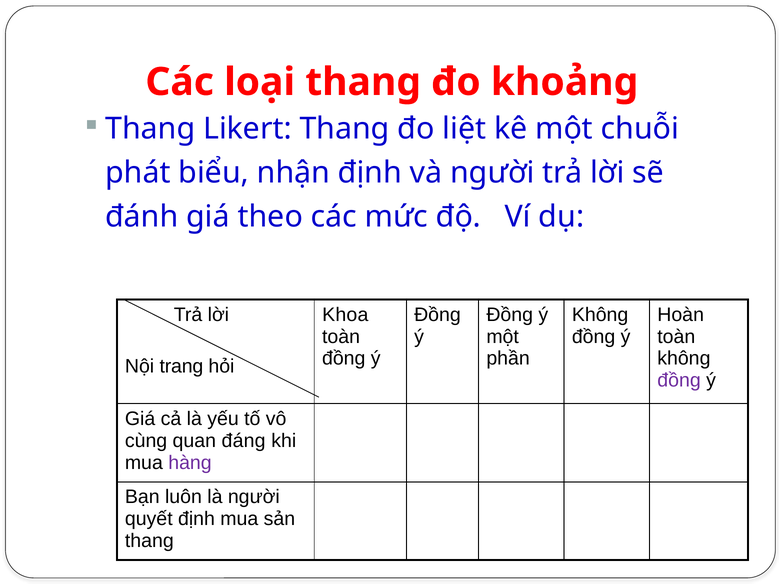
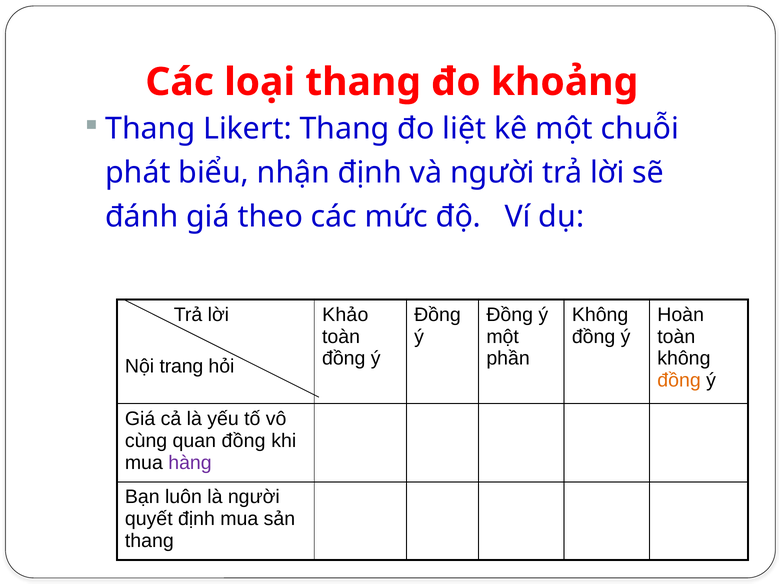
Khoa: Khoa -> Khảo
đồng at (679, 380) colour: purple -> orange
quan đáng: đáng -> đồng
